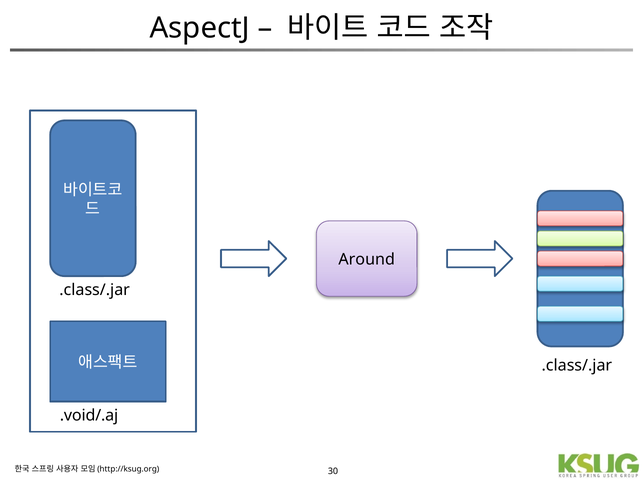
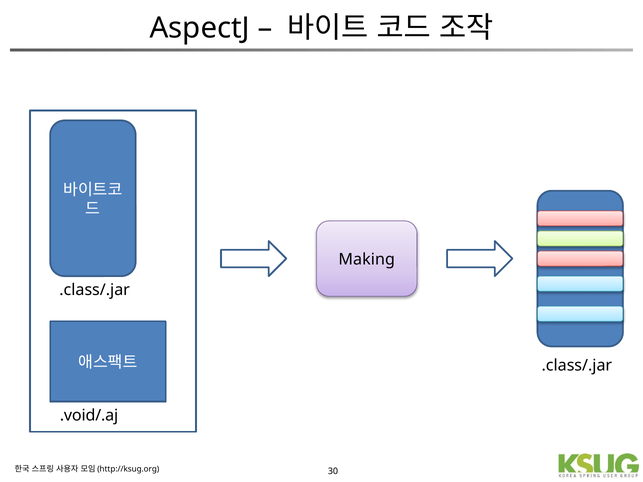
Around: Around -> Making
